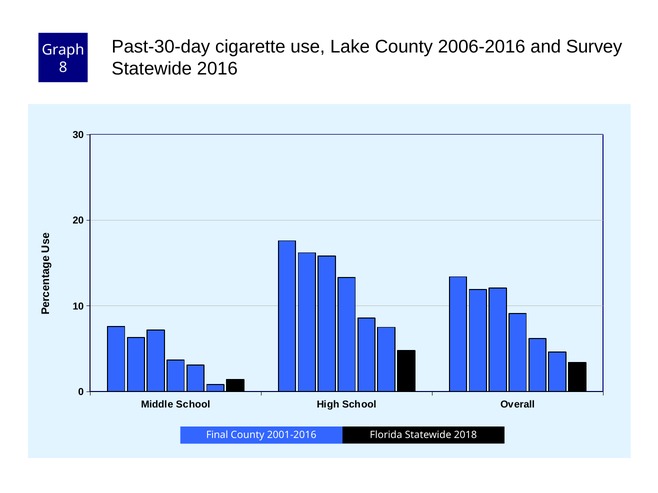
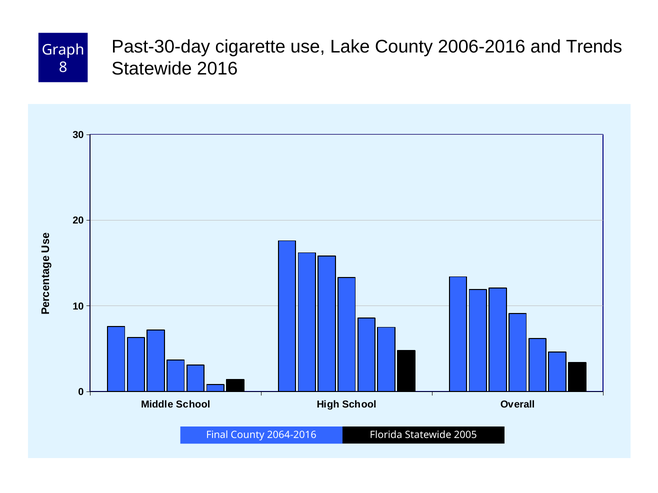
Survey: Survey -> Trends
2001-2016: 2001-2016 -> 2064-2016
2018: 2018 -> 2005
